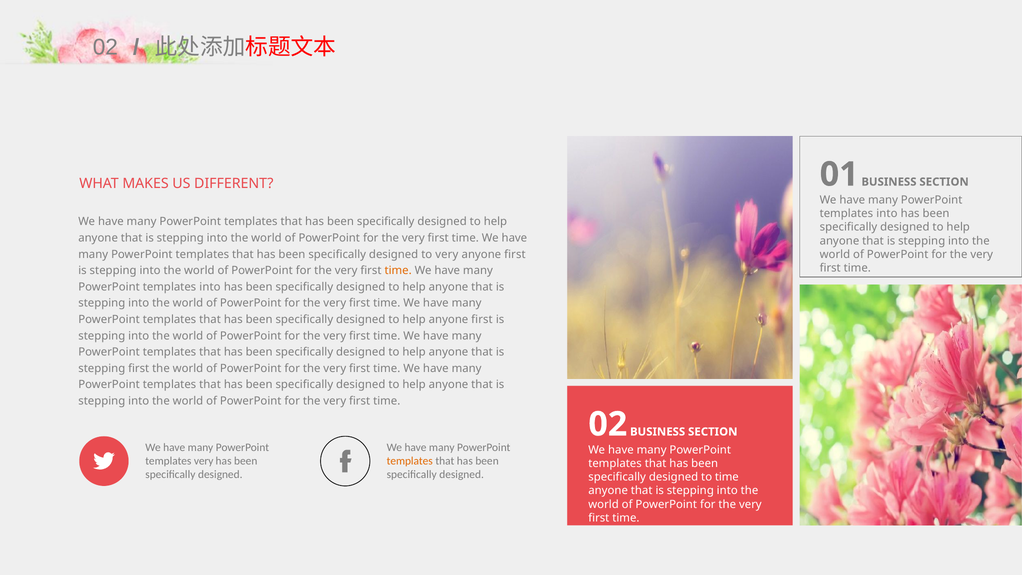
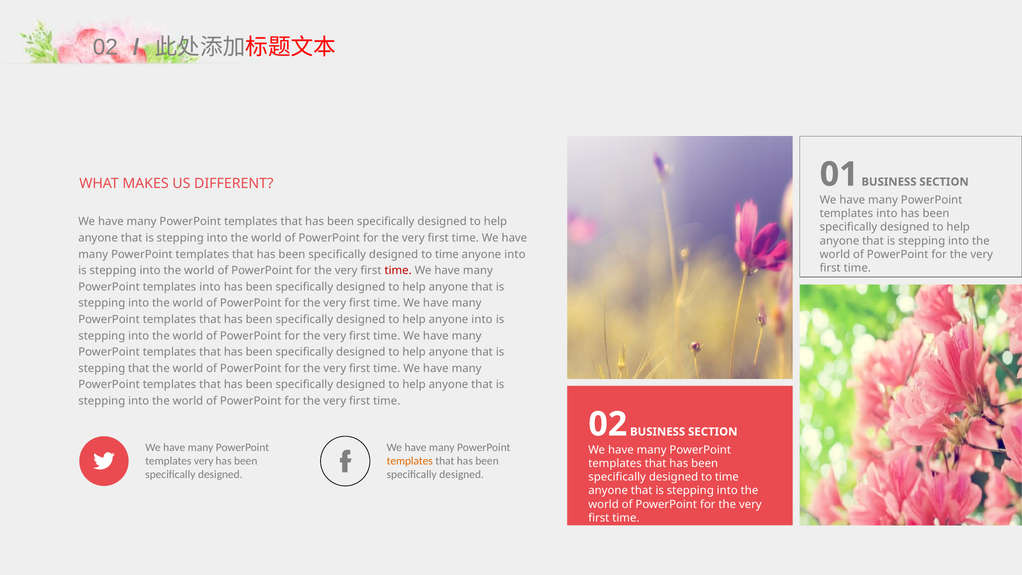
very at (447, 254): very -> time
first at (515, 254): first -> into
time at (398, 271) colour: orange -> red
help anyone first: first -> into
stepping first: first -> that
